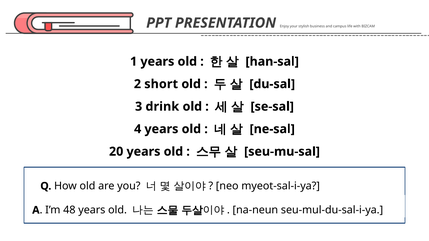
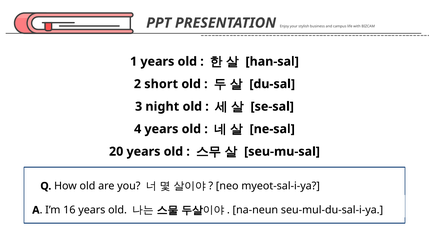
drink: drink -> night
48: 48 -> 16
